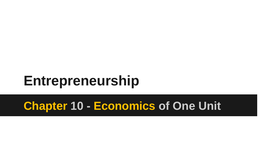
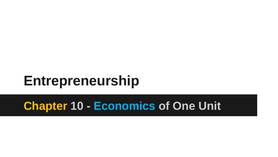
Economics colour: yellow -> light blue
